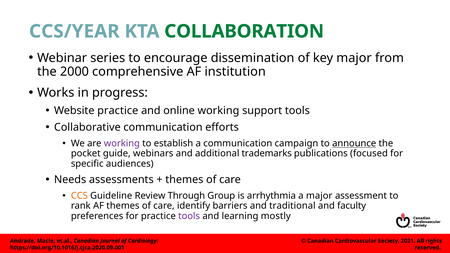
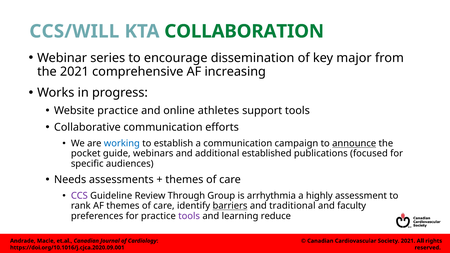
CCS/YEAR: CCS/YEAR -> CCS/WILL
the 2000: 2000 -> 2021
institution: institution -> increasing
online working: working -> athletes
working at (122, 143) colour: purple -> blue
trademarks: trademarks -> established
CCS colour: orange -> purple
a major: major -> highly
barriers underline: none -> present
mostly: mostly -> reduce
